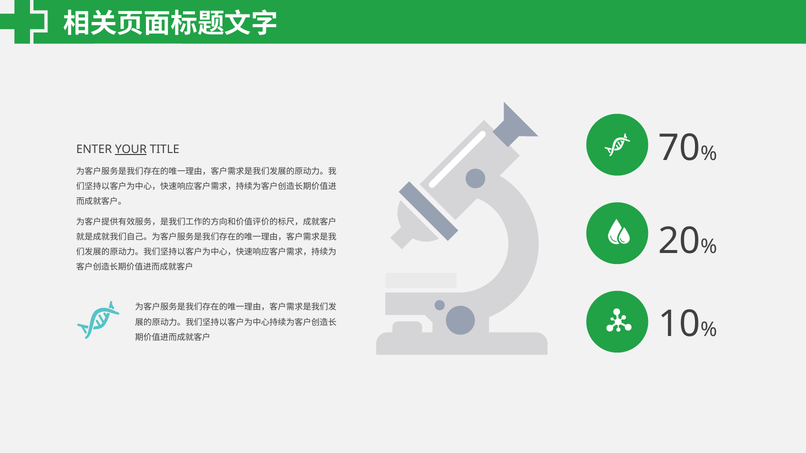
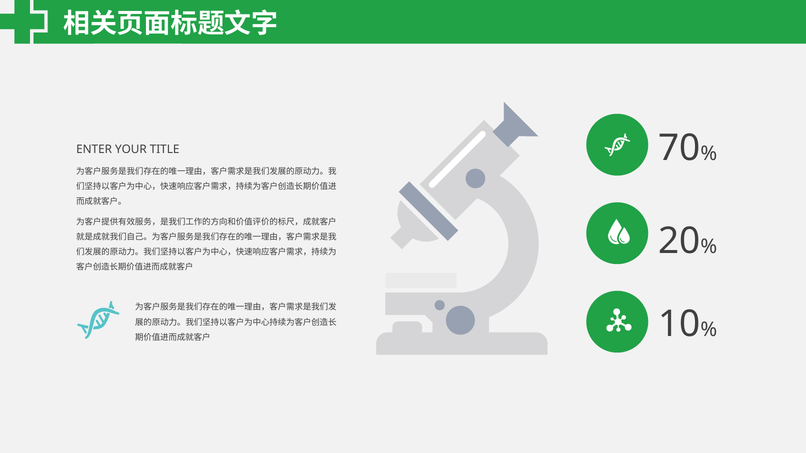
YOUR underline: present -> none
